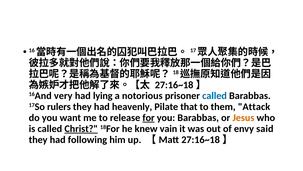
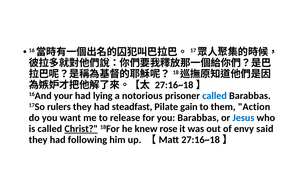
very: very -> your
heavenly: heavenly -> steadfast
that: that -> gain
Attack: Attack -> Action
for underline: present -> none
Jesus colour: orange -> blue
vain: vain -> rose
